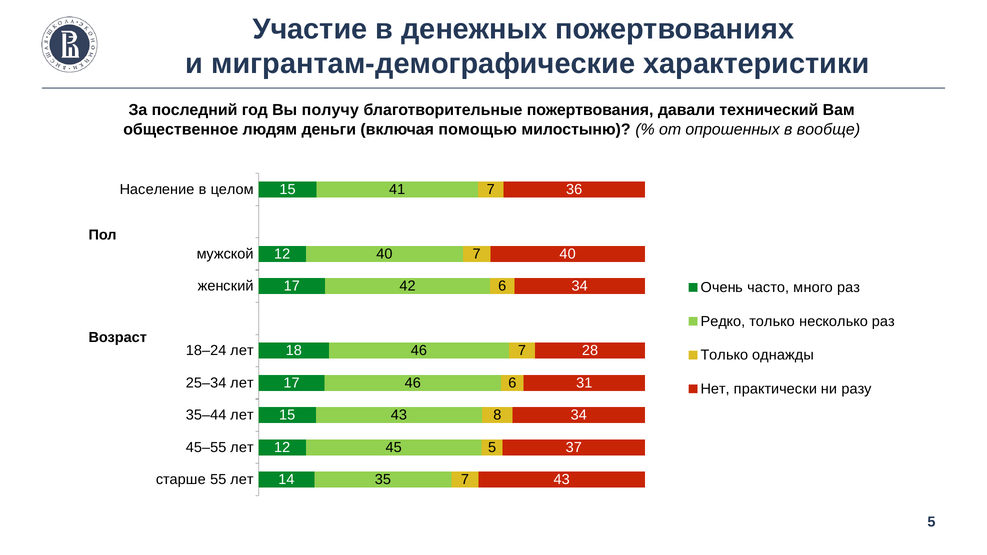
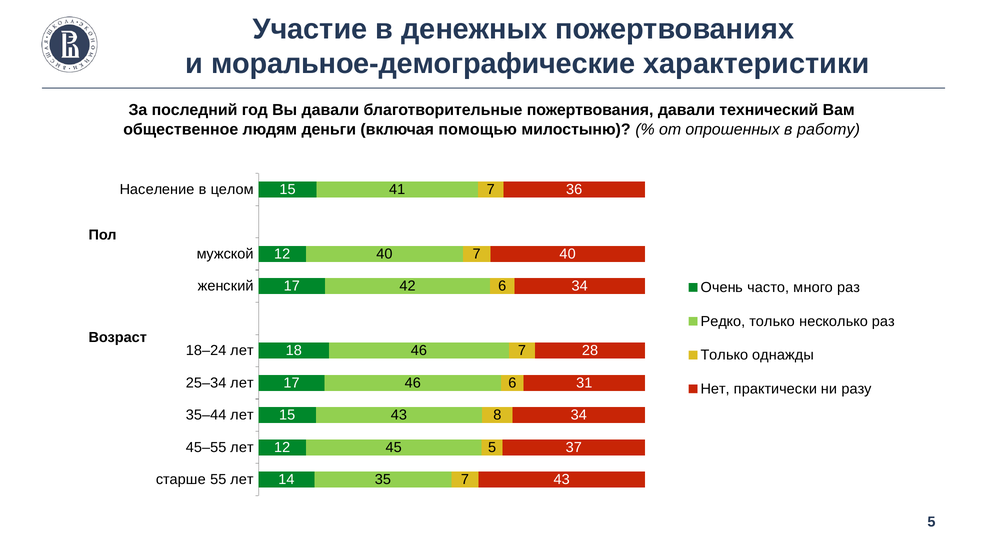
мигрантам-демографические: мигрантам-демографические -> моральное-демографические
Вы получу: получу -> давали
вообще: вообще -> работу
